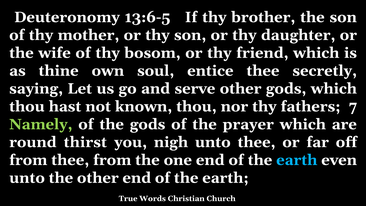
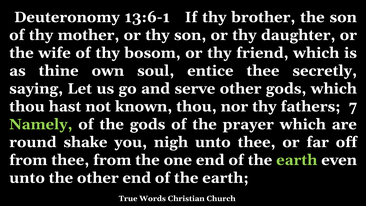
13:6-5: 13:6-5 -> 13:6-1
thirst: thirst -> shake
earth at (297, 160) colour: light blue -> light green
